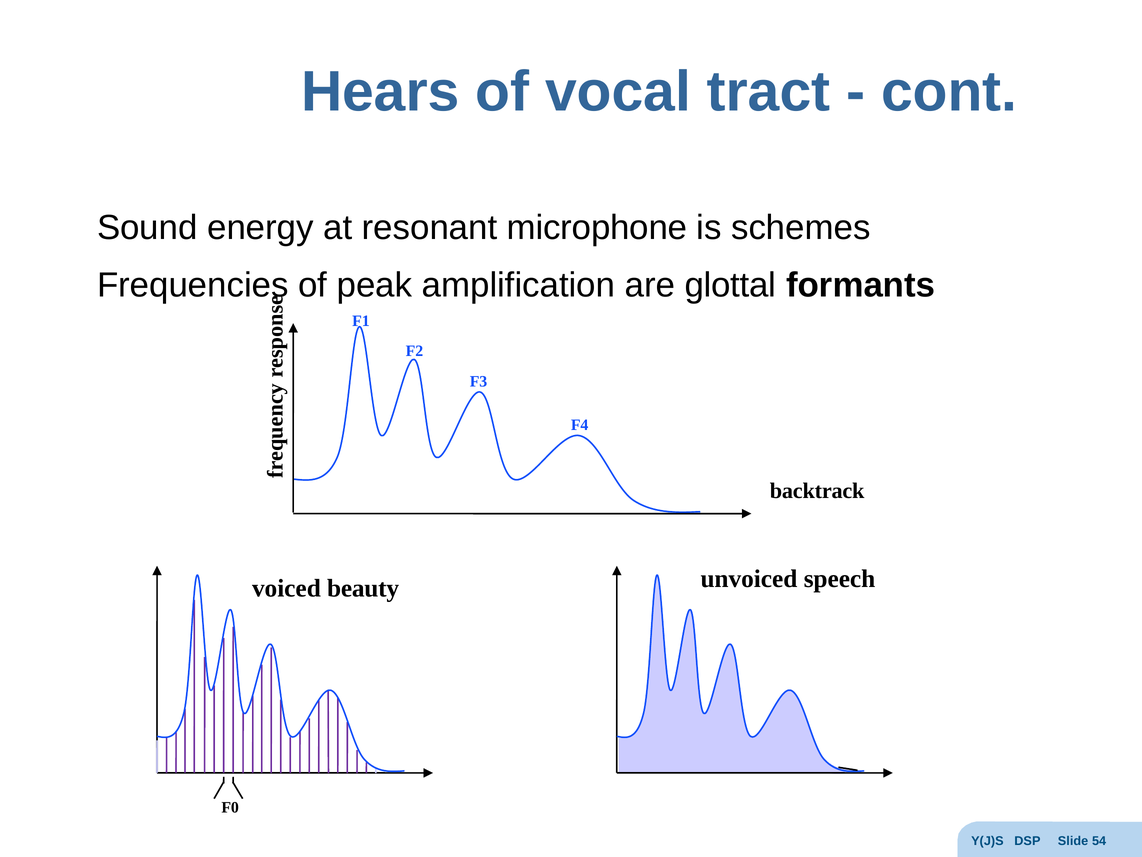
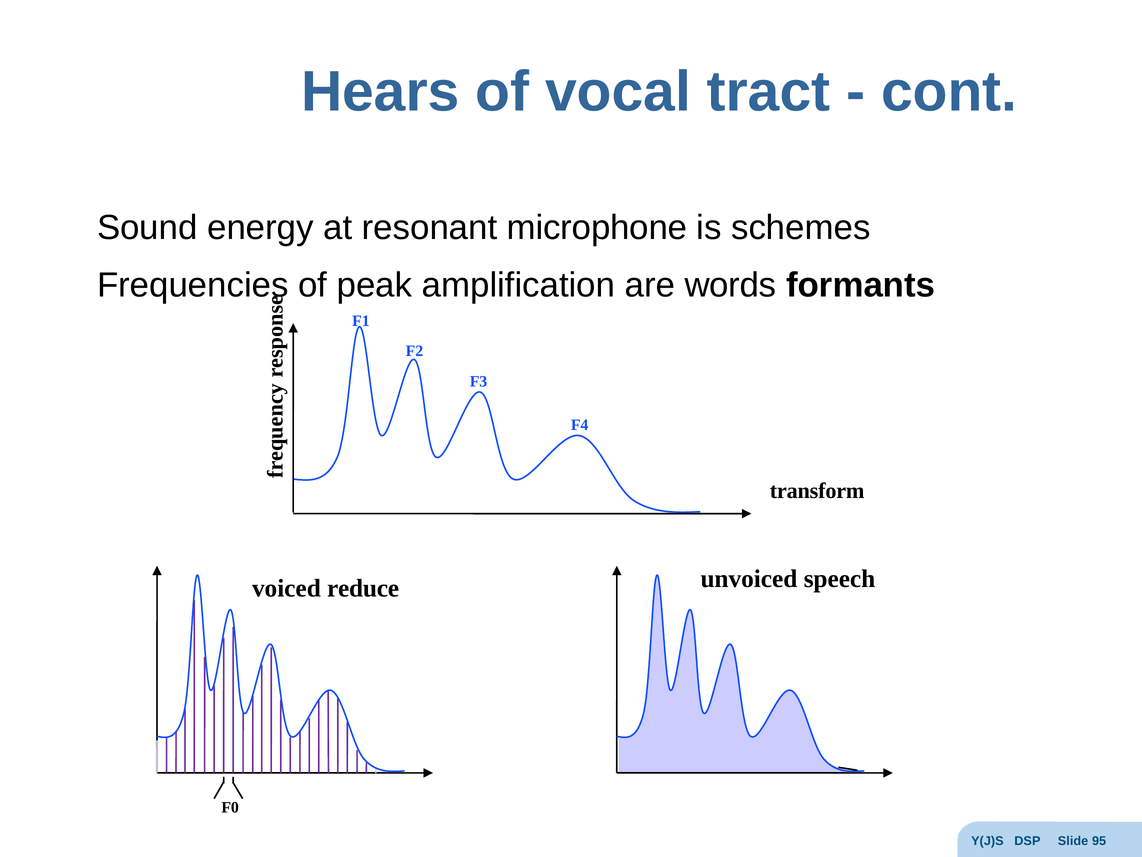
glottal: glottal -> words
backtrack: backtrack -> transform
beauty: beauty -> reduce
54: 54 -> 95
